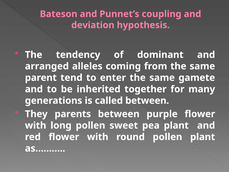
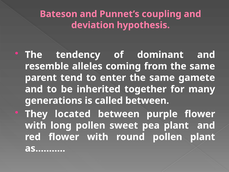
arranged: arranged -> resemble
parents: parents -> located
